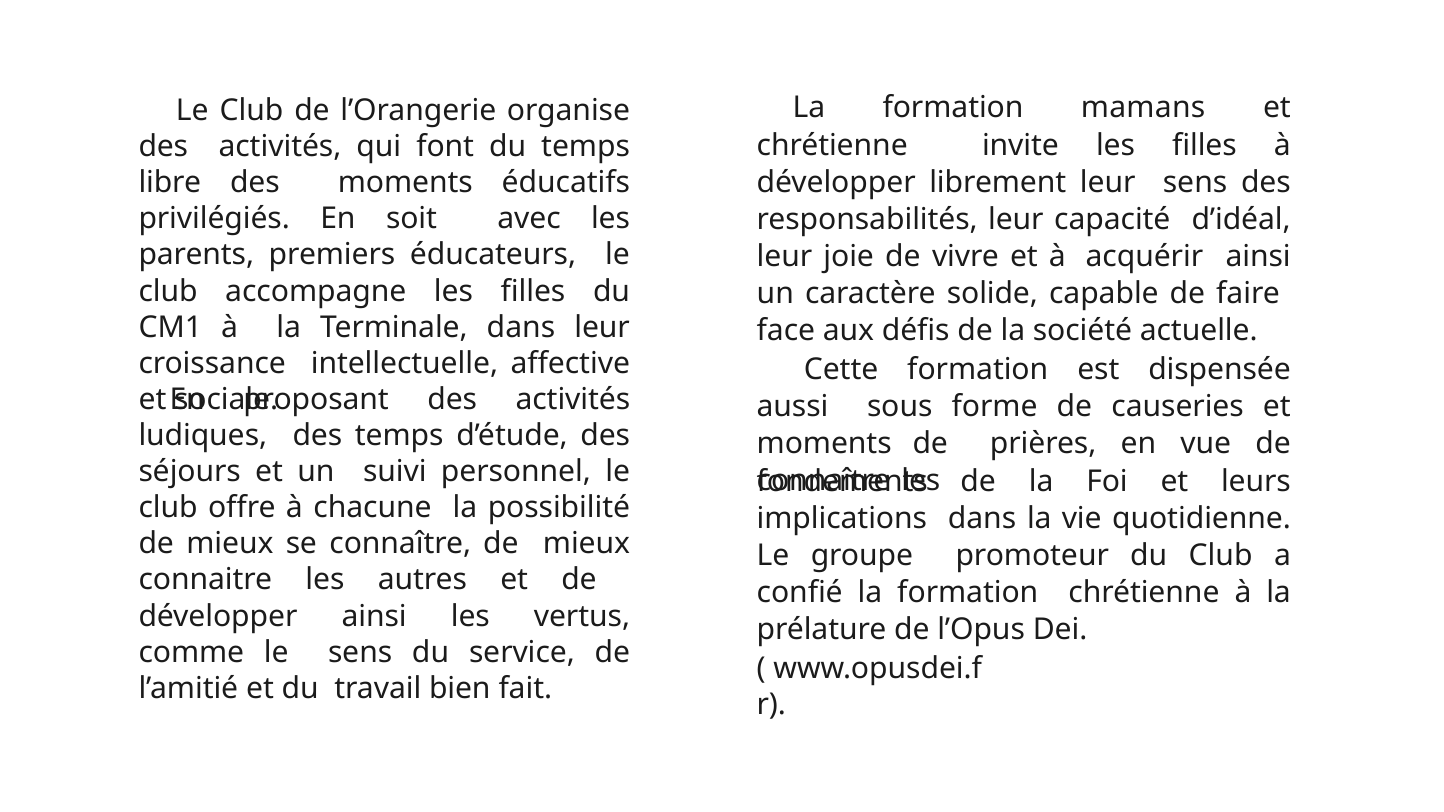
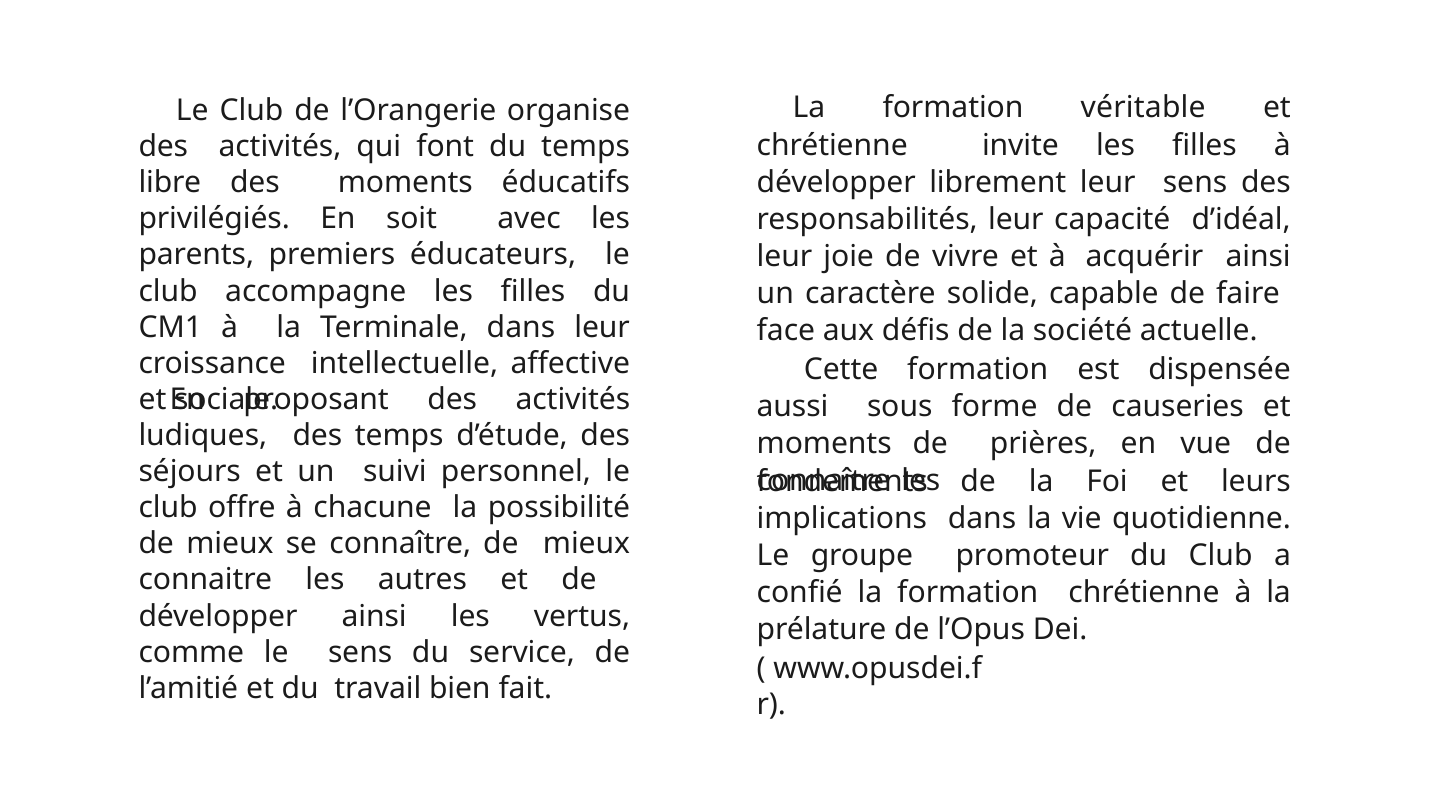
mamans: mamans -> véritable
